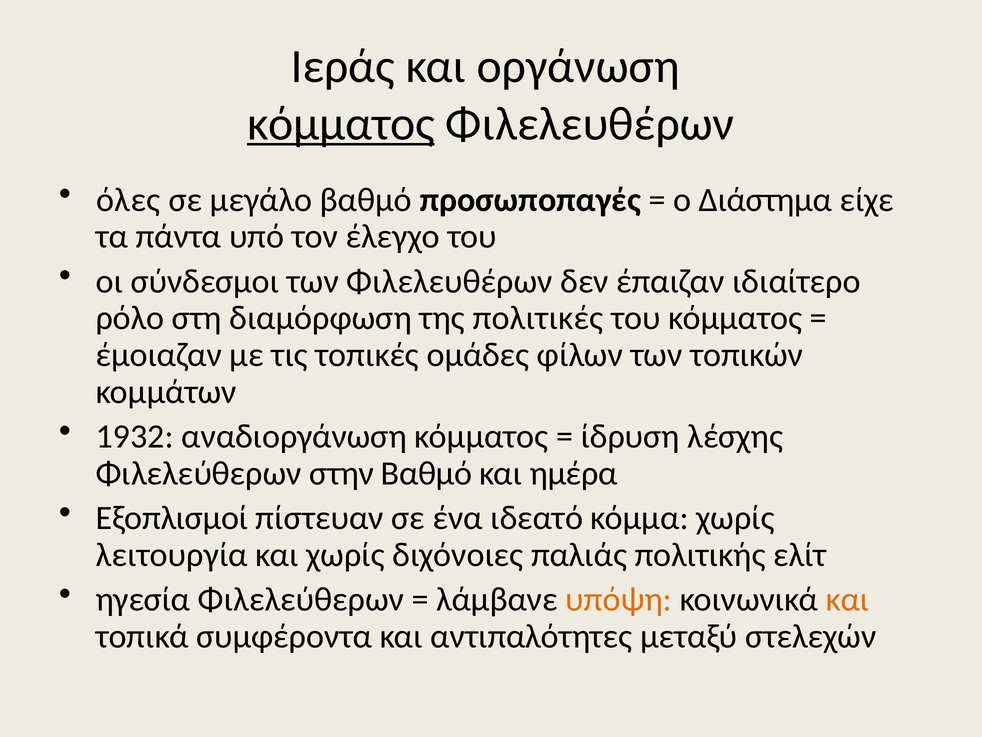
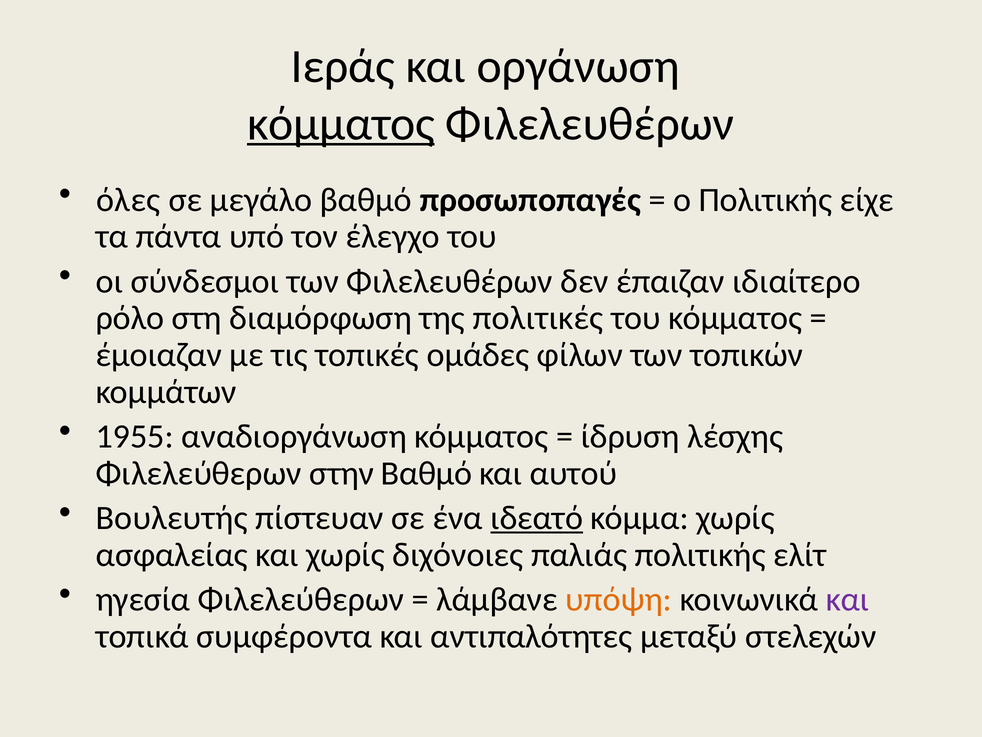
ο Διάστημα: Διάστημα -> Πολιτικής
1932: 1932 -> 1955
ημέρα: ημέρα -> αυτού
Εξοπλισμοί: Εξοπλισμοί -> Βουλευτής
ιδεατό underline: none -> present
λειτουργία: λειτουργία -> ασφαλείας
και at (847, 599) colour: orange -> purple
